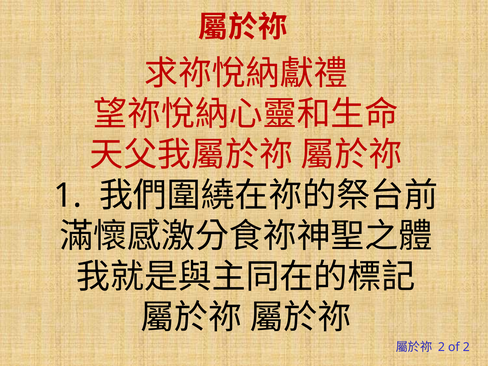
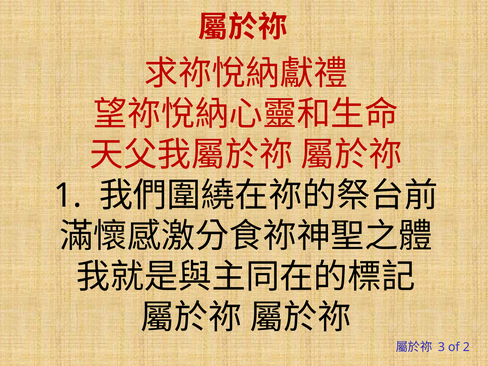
2 at (441, 347): 2 -> 3
